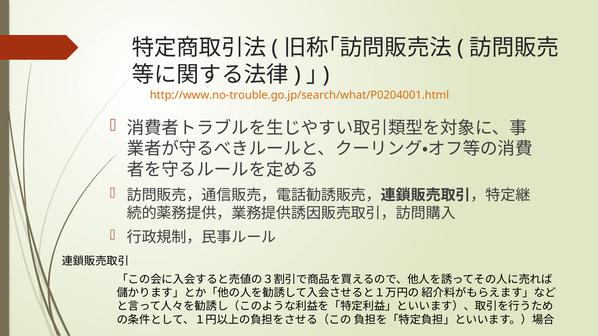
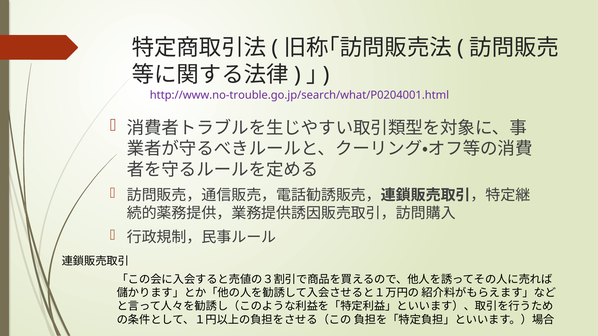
http://www.no-trouble.go.jp/search/what/P0204001.html colour: orange -> purple
